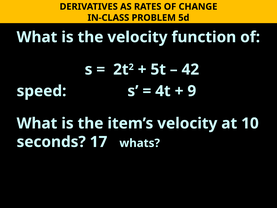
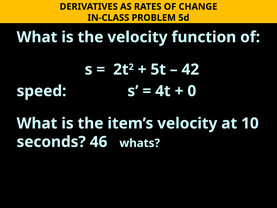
9: 9 -> 0
17: 17 -> 46
